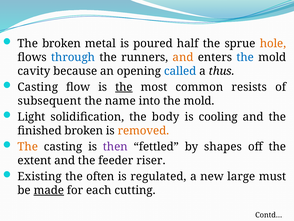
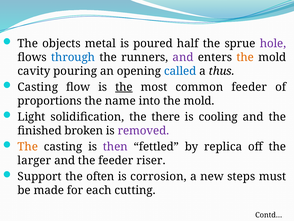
The broken: broken -> objects
hole colour: orange -> purple
and at (183, 57) colour: orange -> purple
the at (245, 57) colour: blue -> orange
because: because -> pouring
common resists: resists -> feeder
subsequent: subsequent -> proportions
body: body -> there
removed colour: orange -> purple
shapes: shapes -> replica
extent: extent -> larger
Existing: Existing -> Support
regulated: regulated -> corrosion
large: large -> steps
made underline: present -> none
